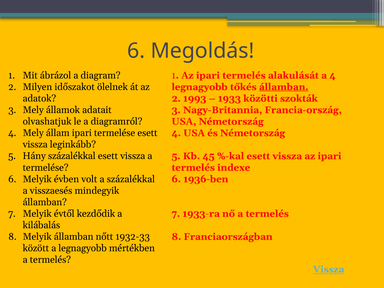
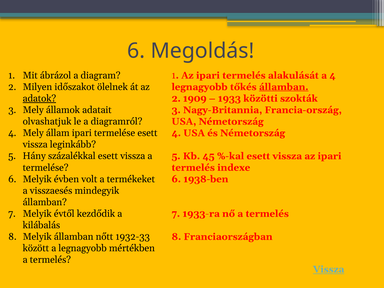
1993: 1993 -> 1909
adatok underline: none -> present
1936-ben: 1936-ben -> 1938-ben
a százalékkal: százalékkal -> termékeket
